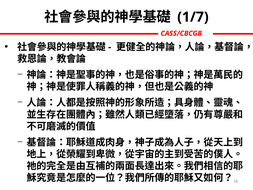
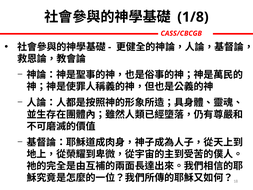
1/7: 1/7 -> 1/8
